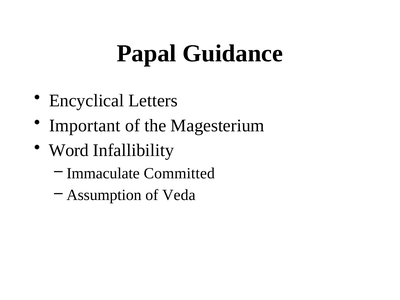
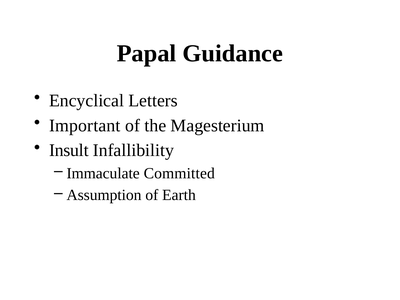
Word: Word -> Insult
Veda: Veda -> Earth
